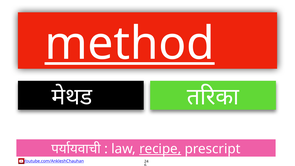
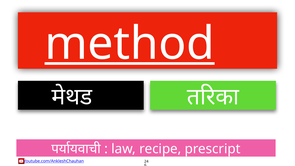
recipe underline: present -> none
